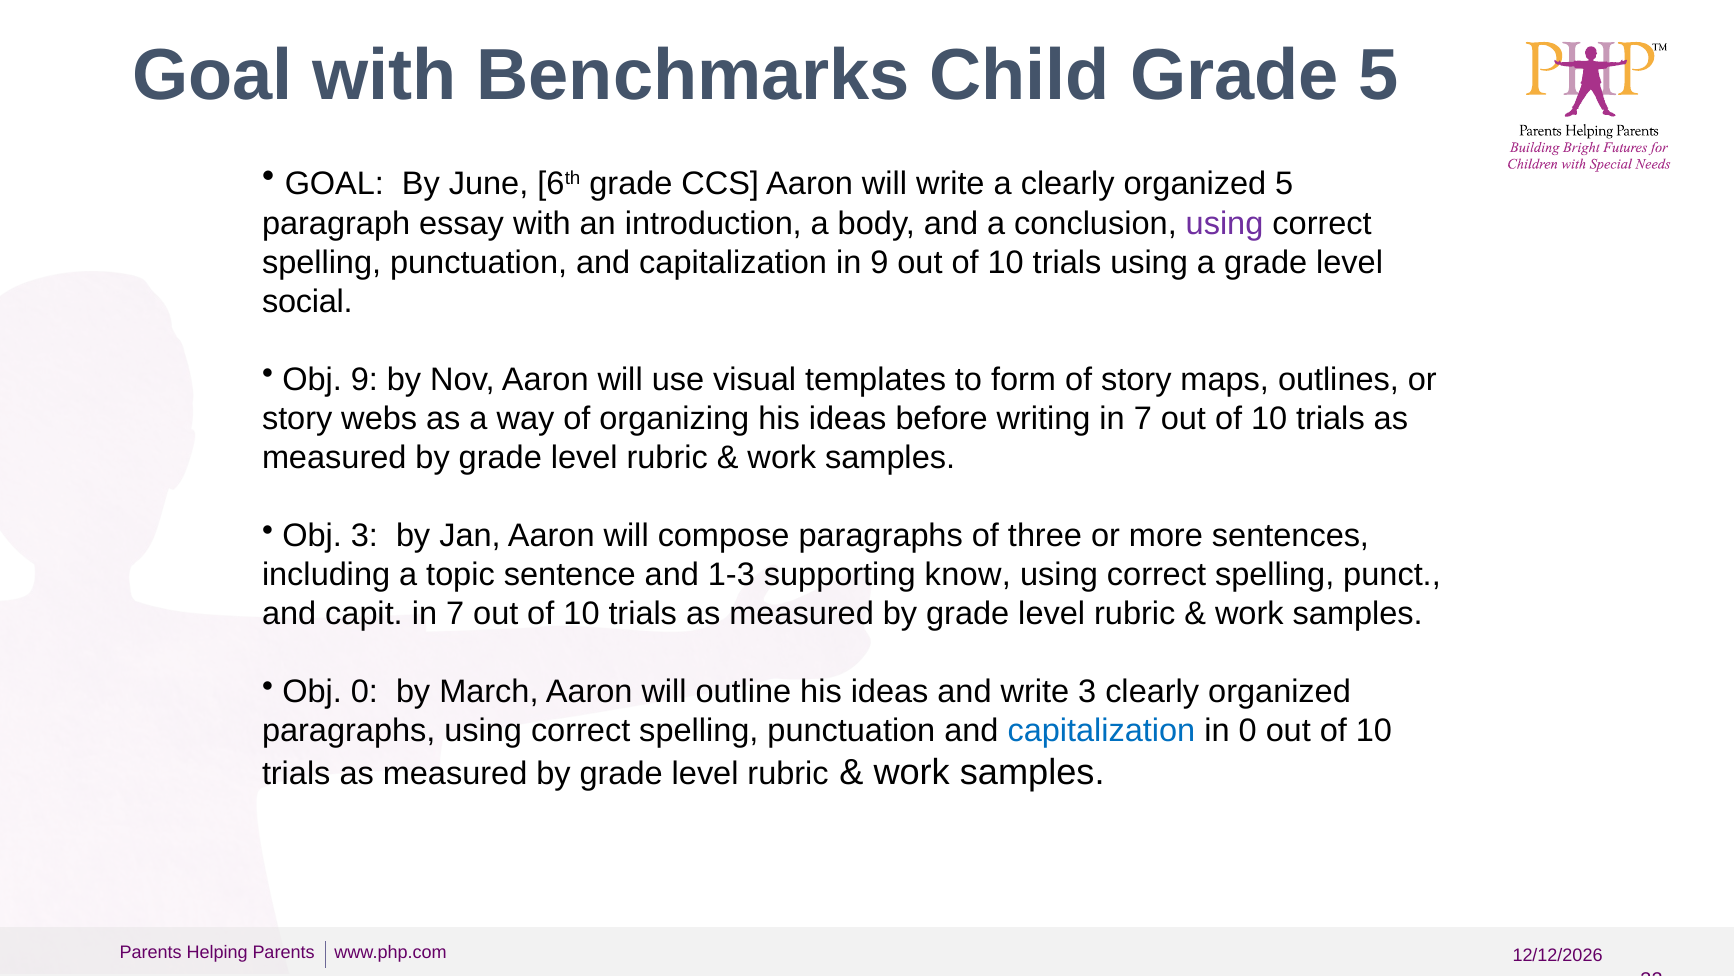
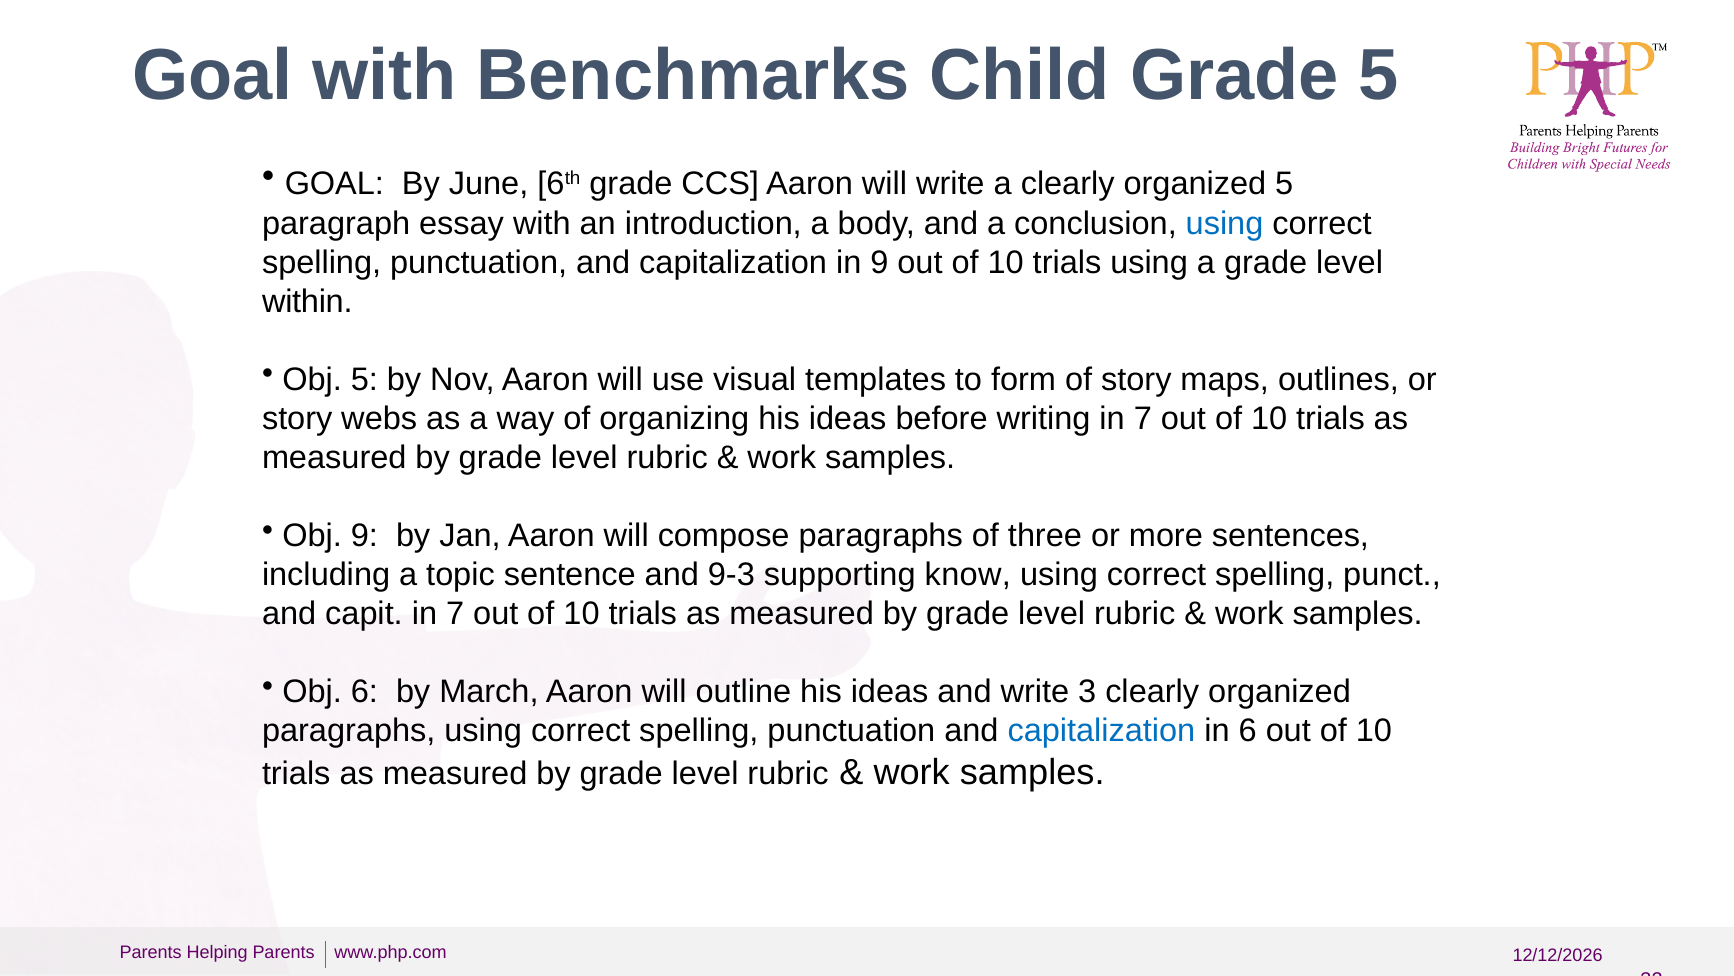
using at (1225, 223) colour: purple -> blue
social: social -> within
Obj 9: 9 -> 5
Obj 3: 3 -> 9
1-3: 1-3 -> 9-3
Obj 0: 0 -> 6
in 0: 0 -> 6
